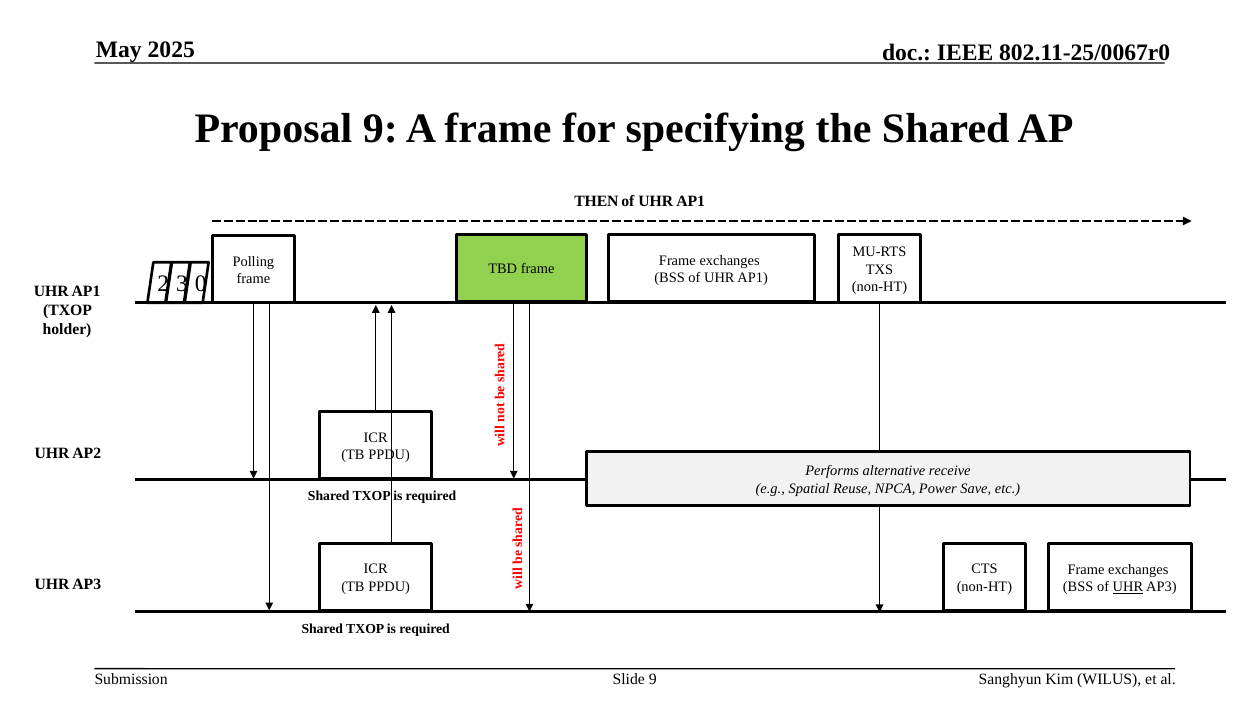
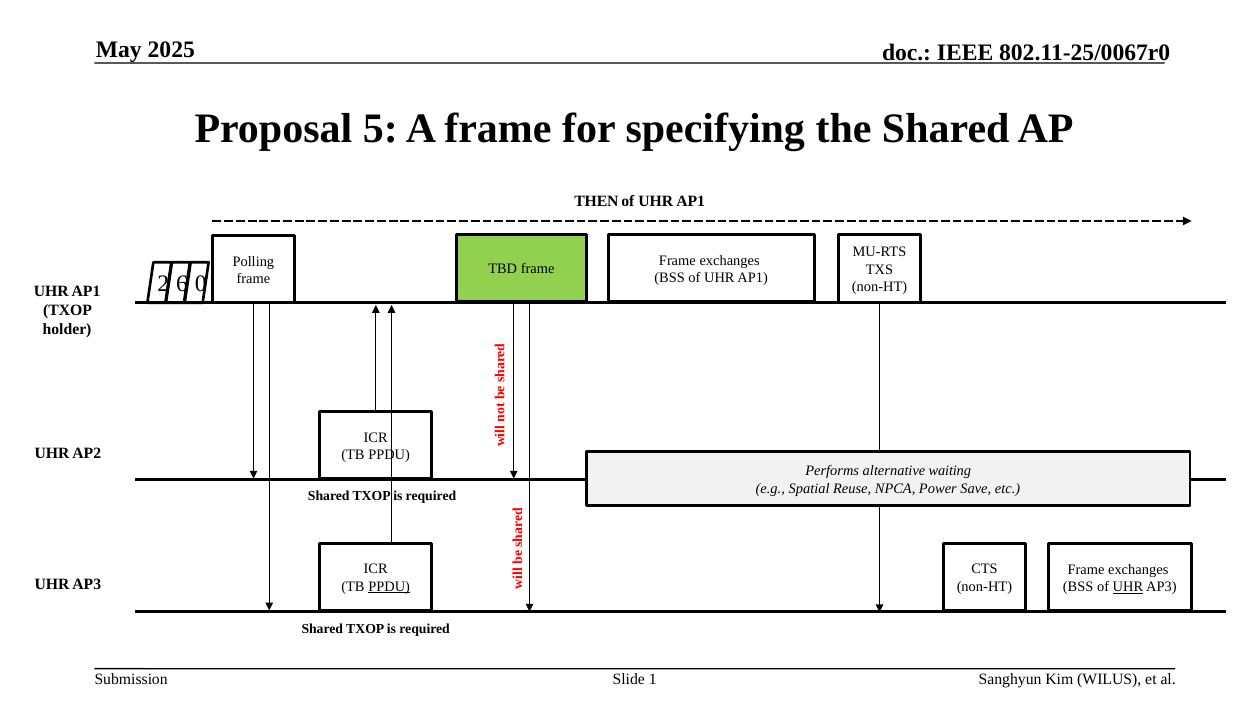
Proposal 9: 9 -> 5
3: 3 -> 6
receive: receive -> waiting
PPDU at (389, 587) underline: none -> present
Slide 9: 9 -> 1
